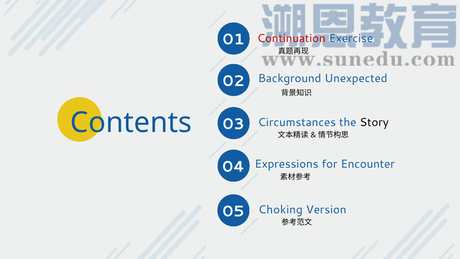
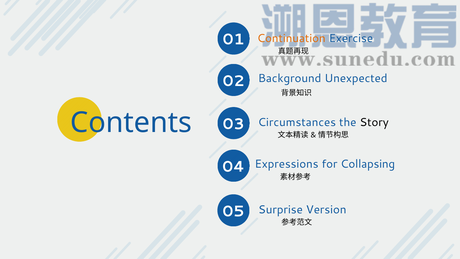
Continuation colour: red -> orange
Encounter: Encounter -> Collapsing
Choking: Choking -> Surprise
